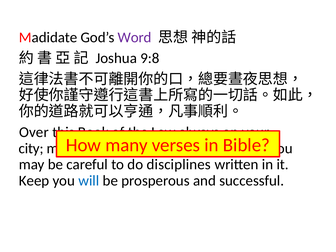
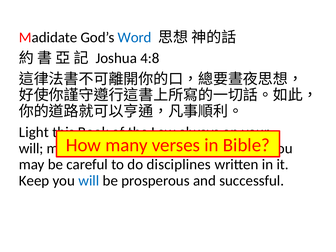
Word colour: purple -> blue
9:8: 9:8 -> 4:8
Over: Over -> Light
city at (31, 148): city -> will
